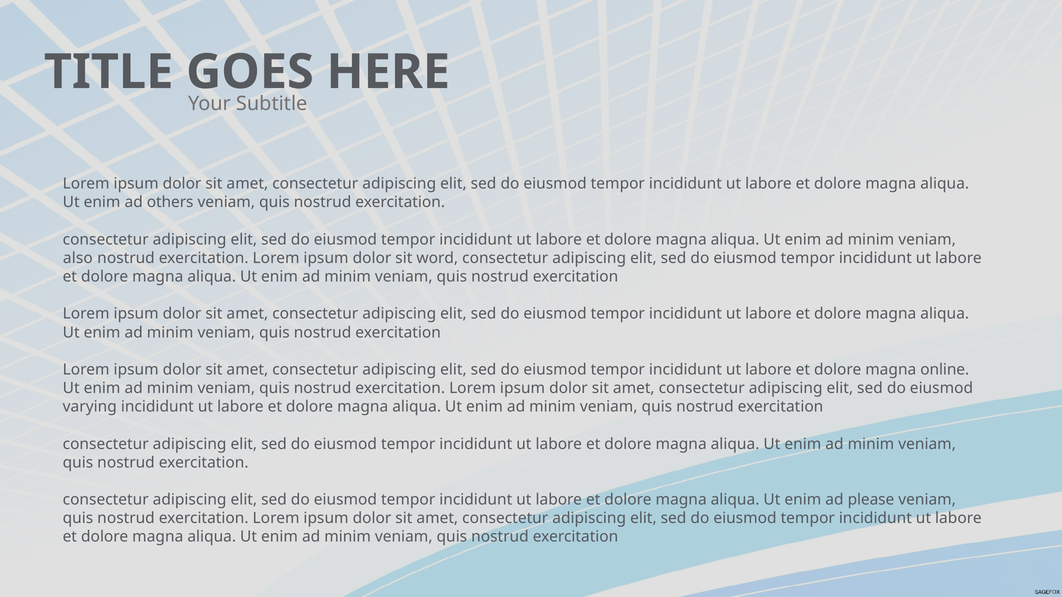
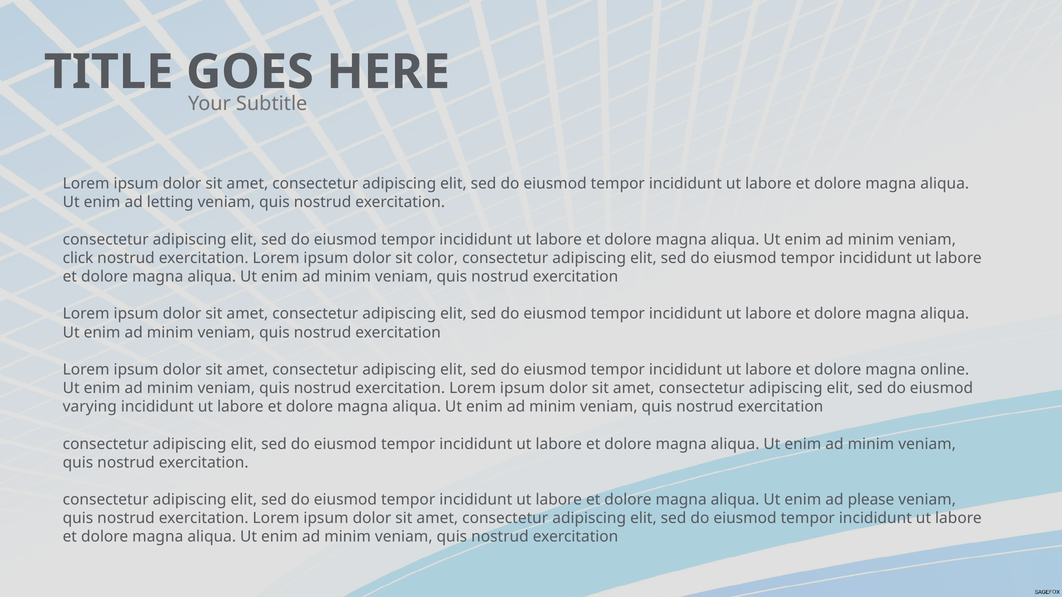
others: others -> letting
also: also -> click
word: word -> color
